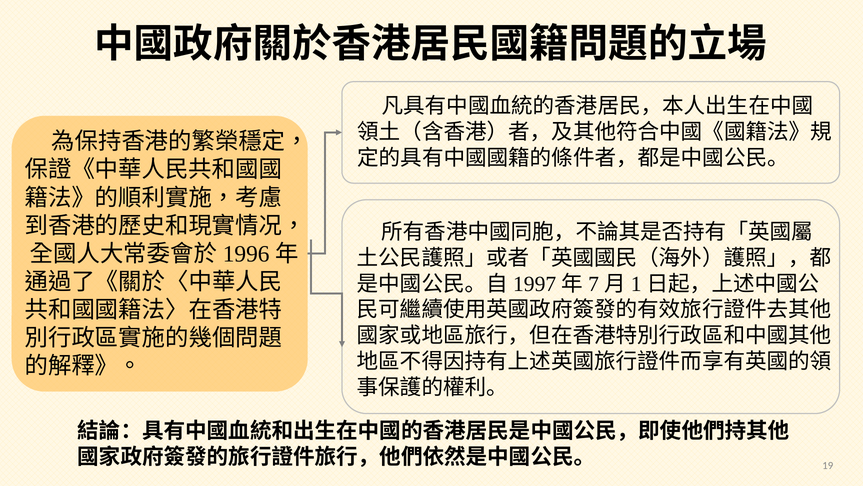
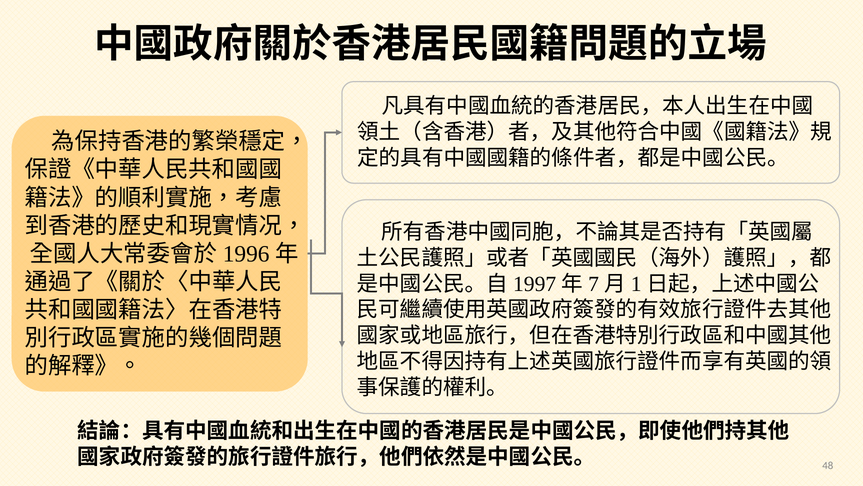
19: 19 -> 48
